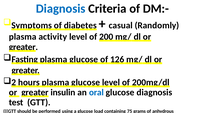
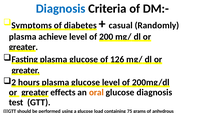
activity: activity -> achieve
insulin: insulin -> effects
oral colour: blue -> orange
